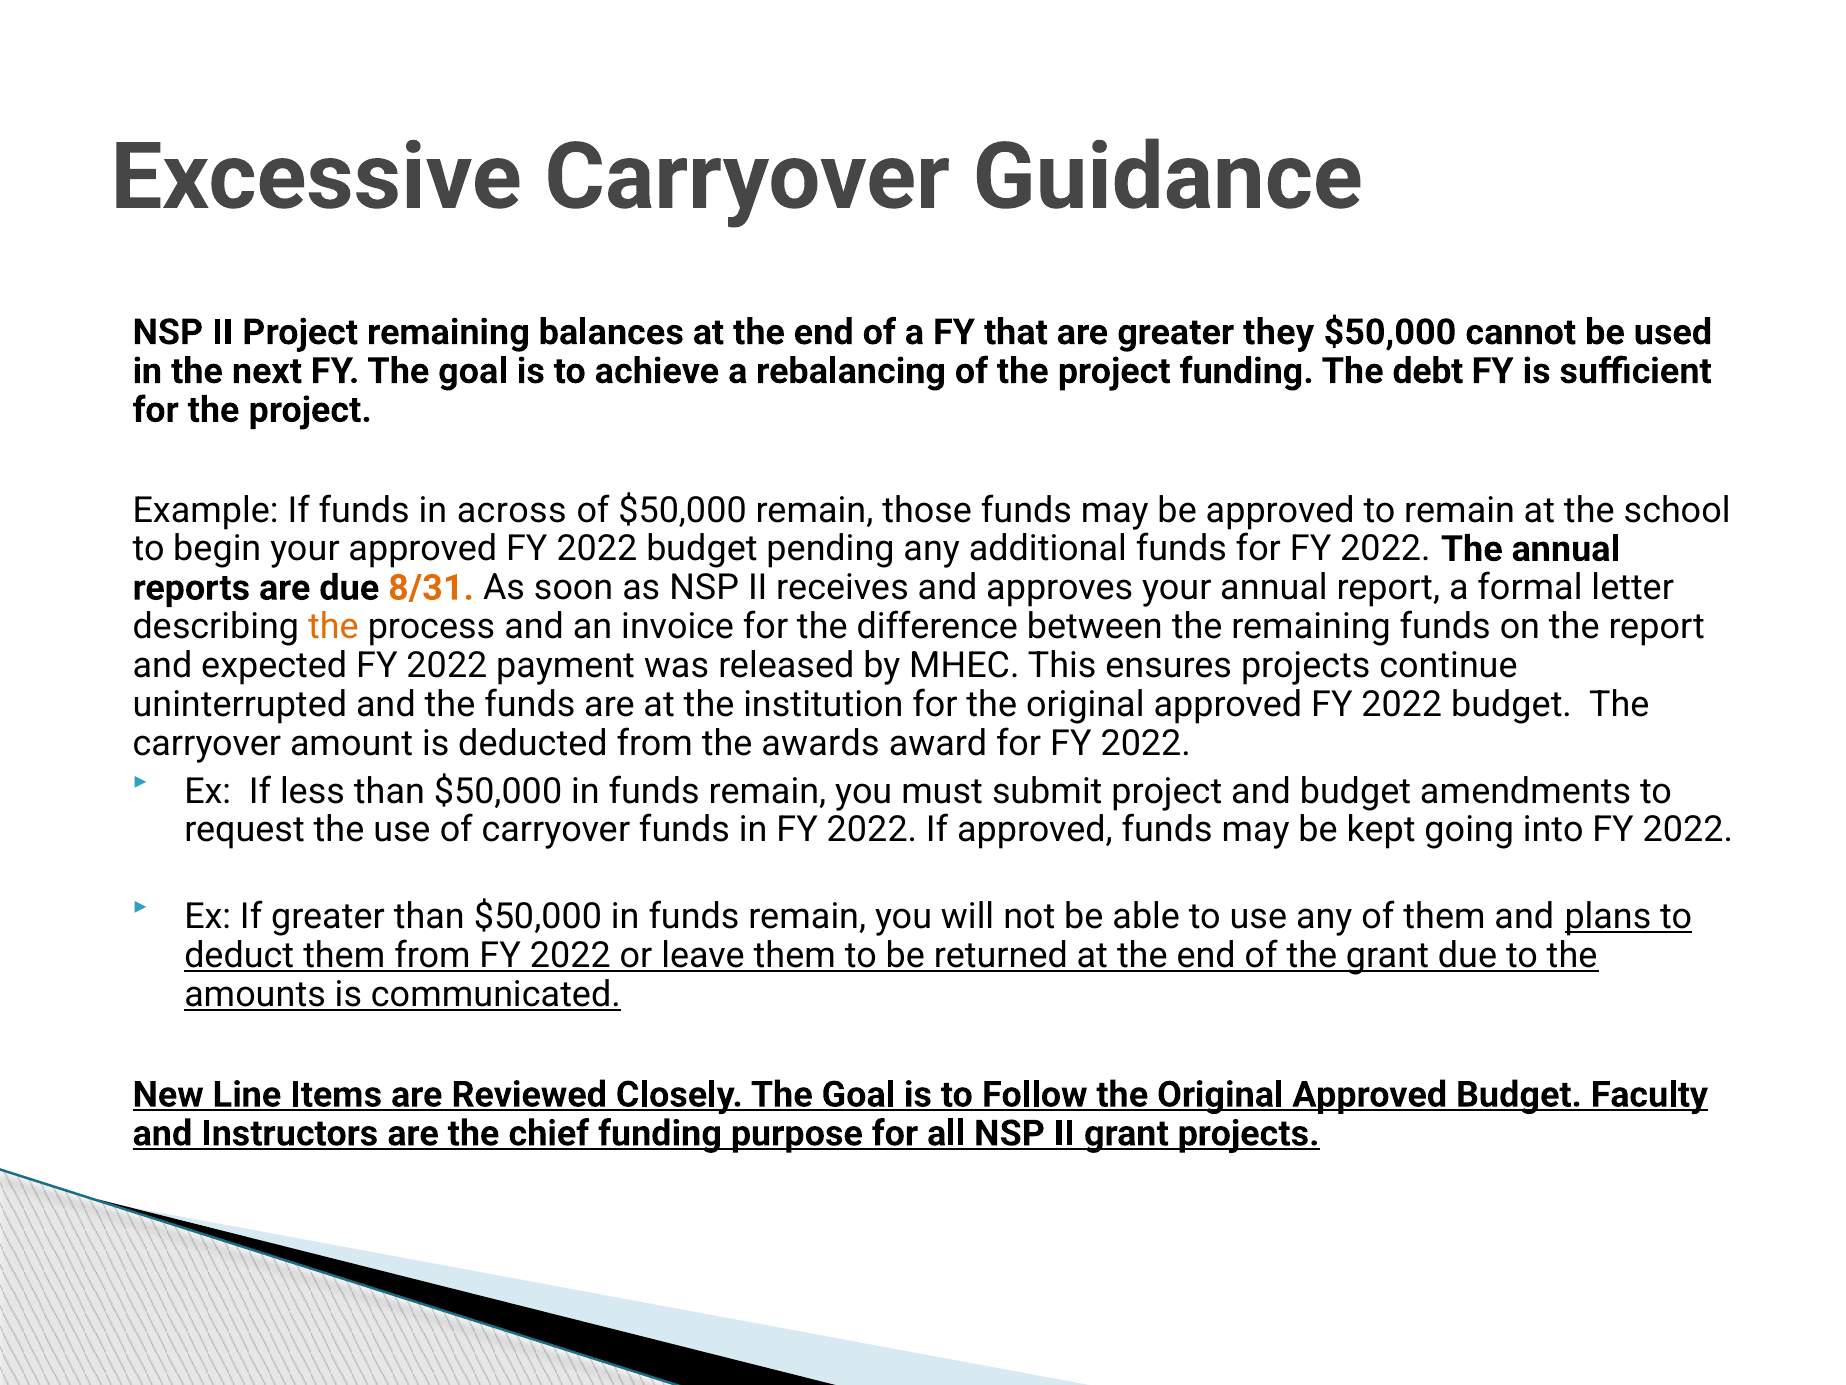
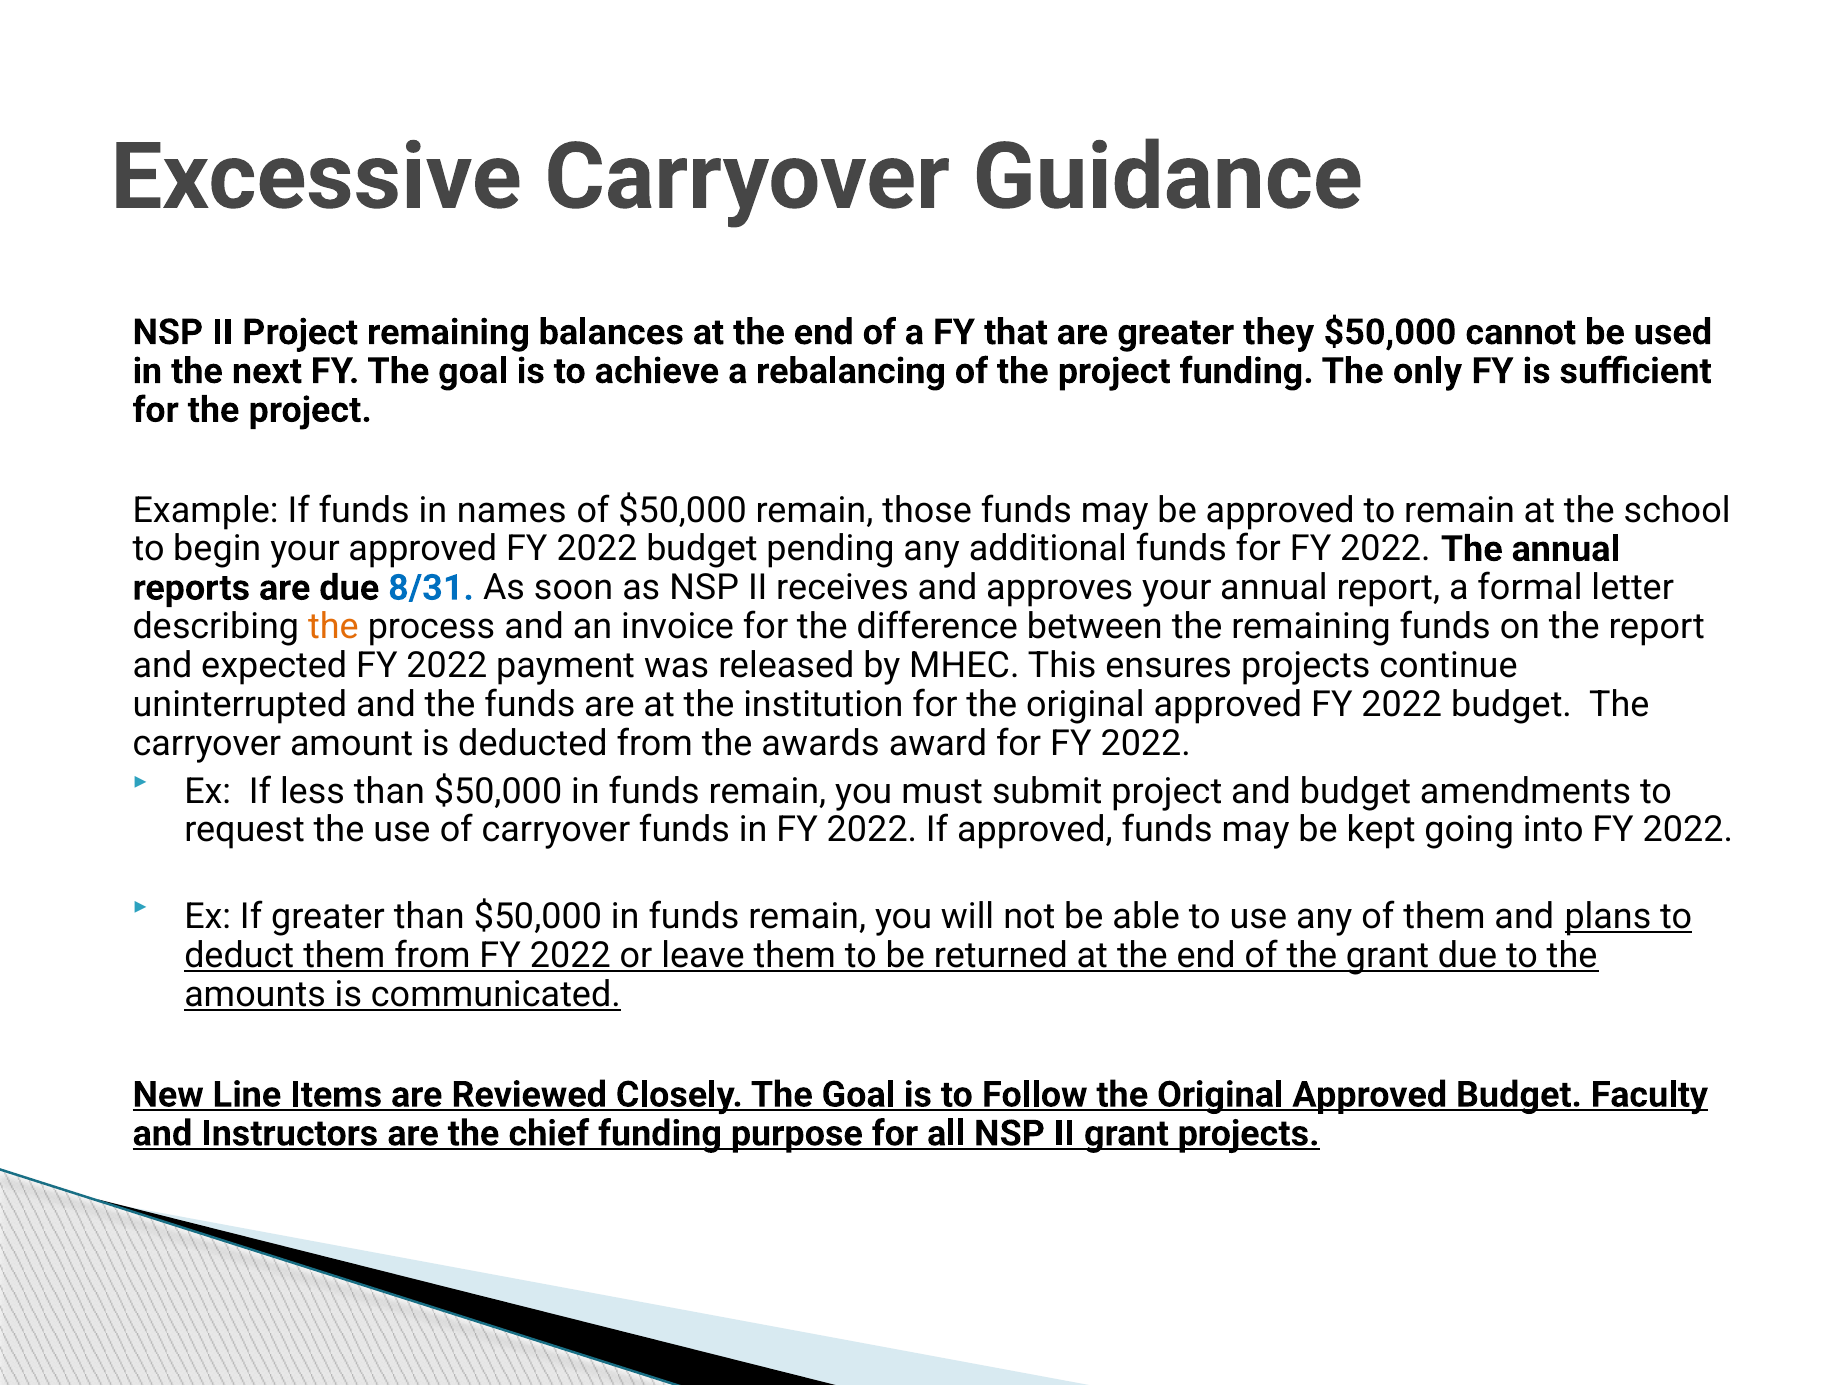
debt: debt -> only
across: across -> names
8/31 colour: orange -> blue
